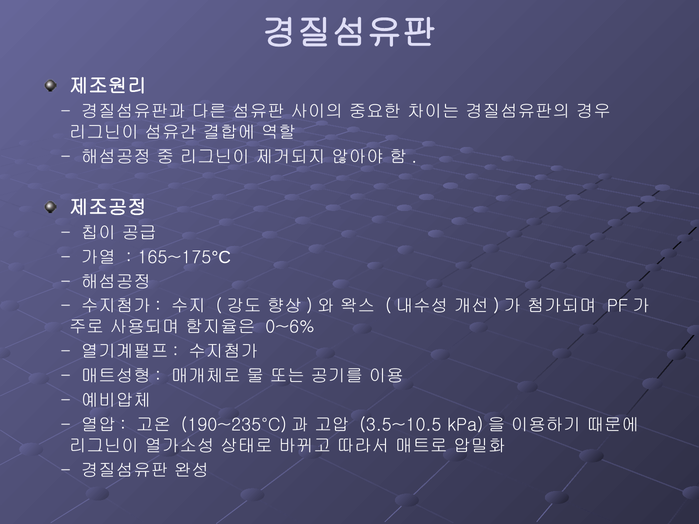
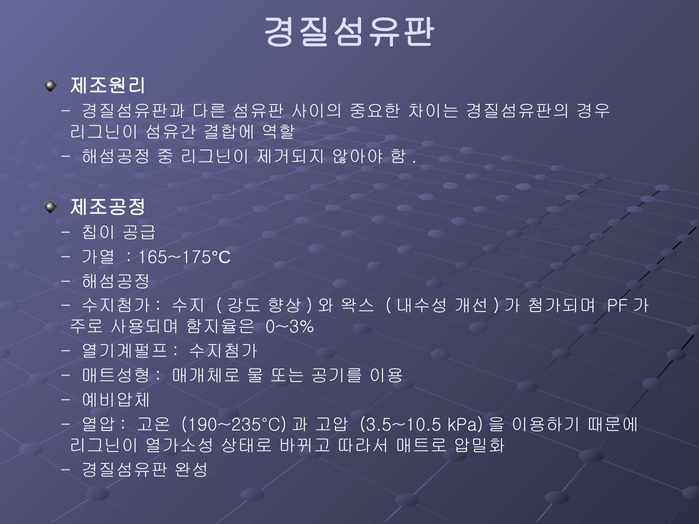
0~6%: 0~6% -> 0~3%
